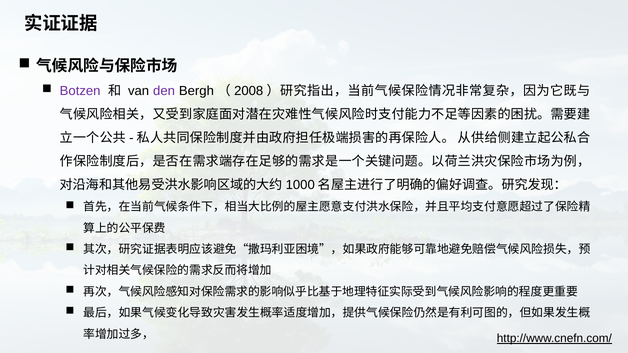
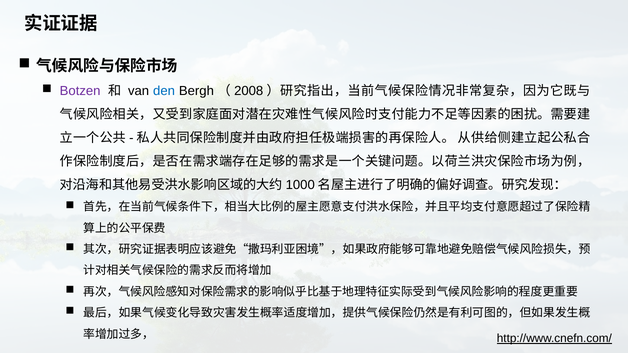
den colour: purple -> blue
